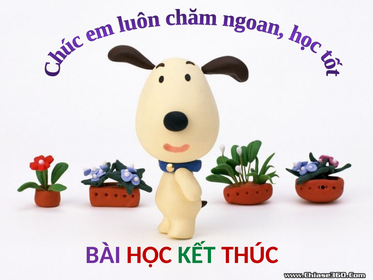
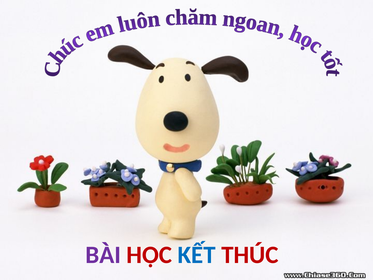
KẾT colour: green -> blue
